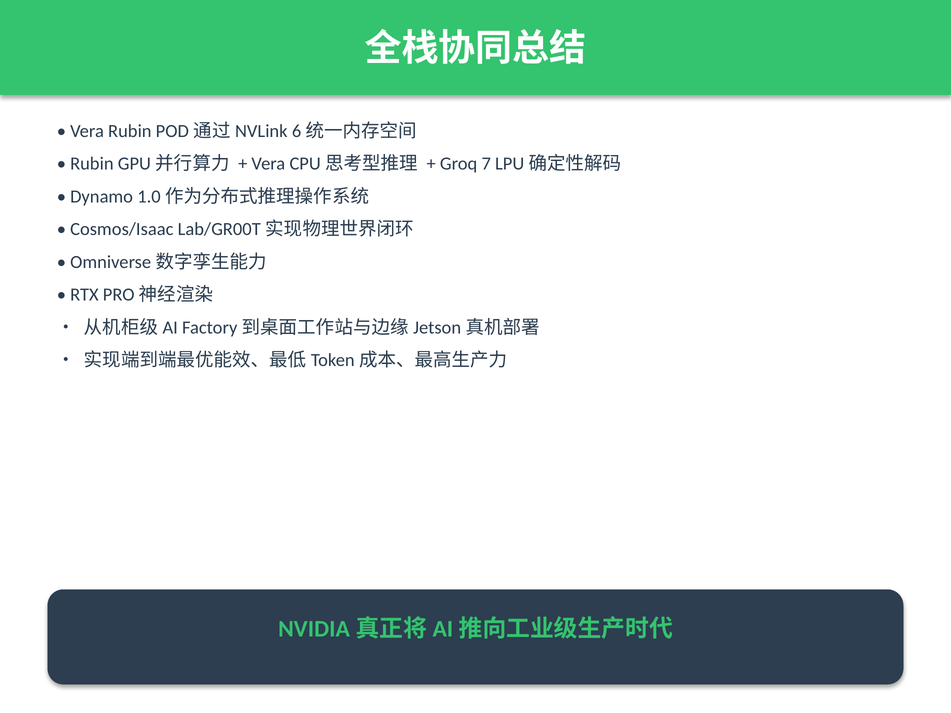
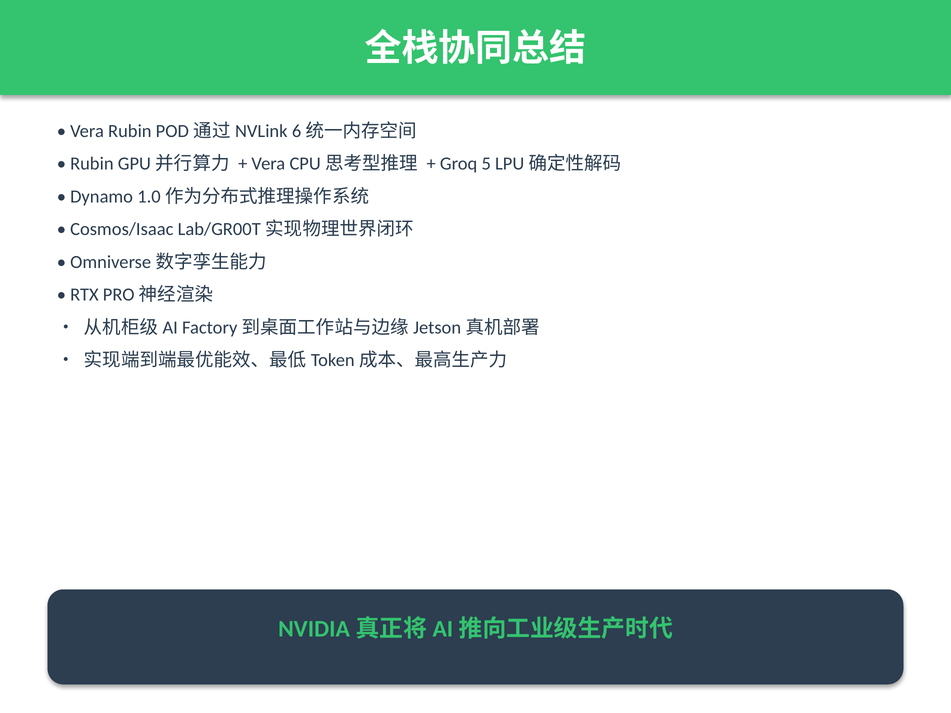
7: 7 -> 5
